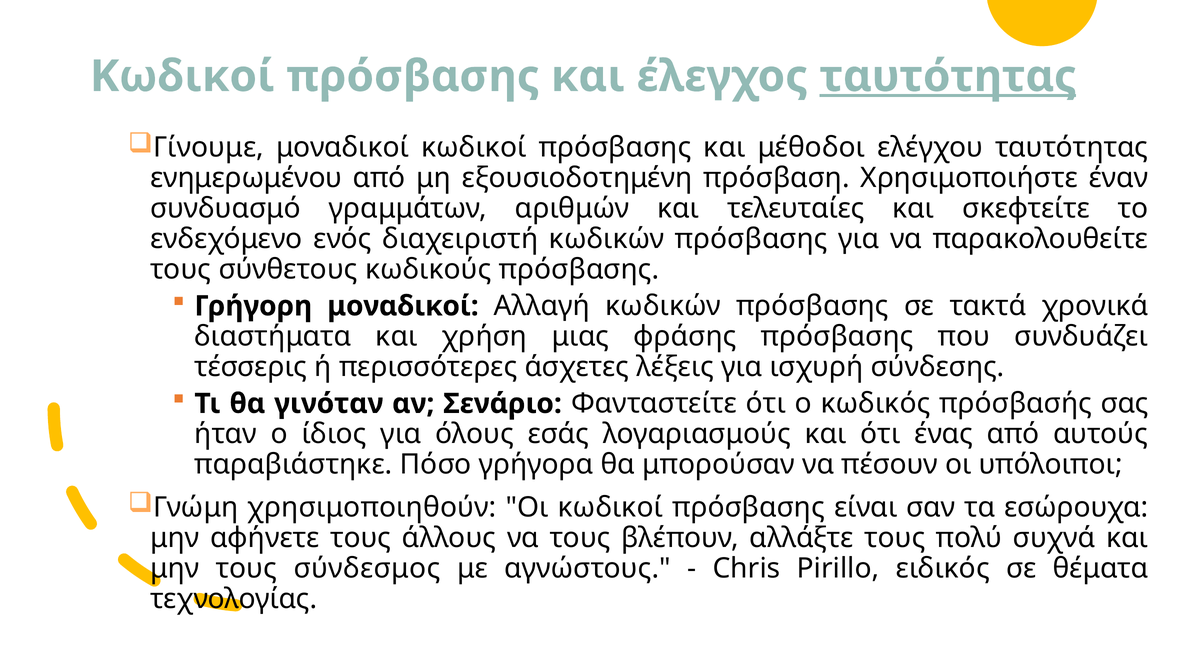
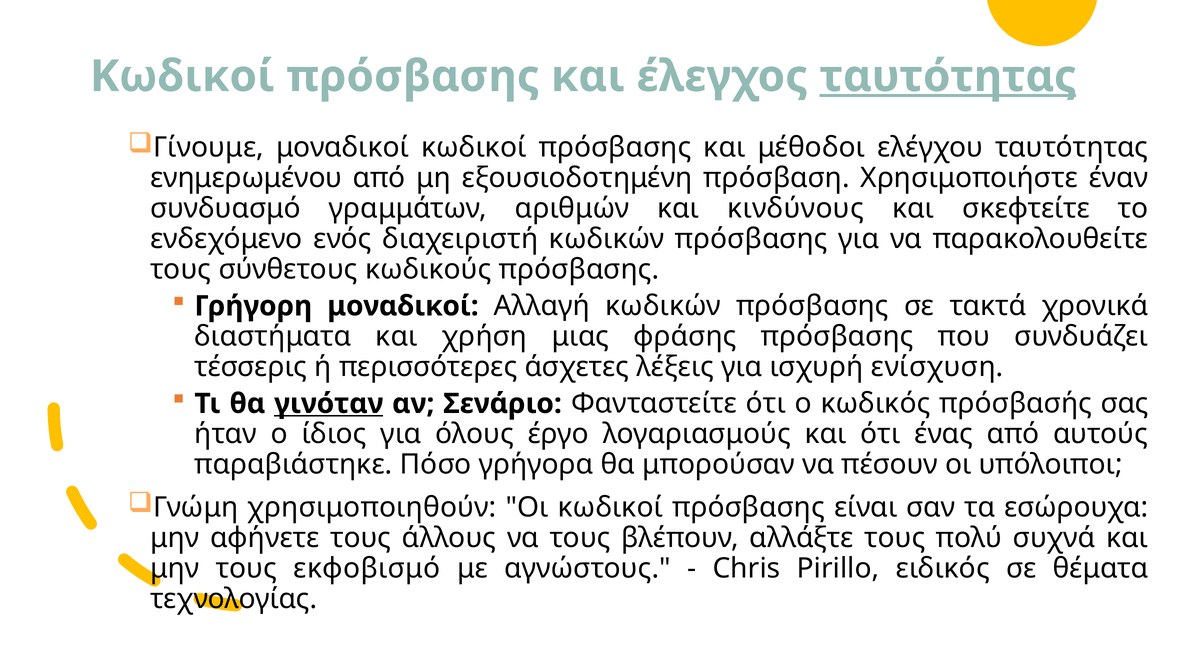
τελευταίες: τελευταίες -> κινδύνους
σύνδεσης: σύνδεσης -> ενίσχυση
γινόταν underline: none -> present
εσάς: εσάς -> έργο
σύνδεσμος: σύνδεσμος -> εκφοβισμό
